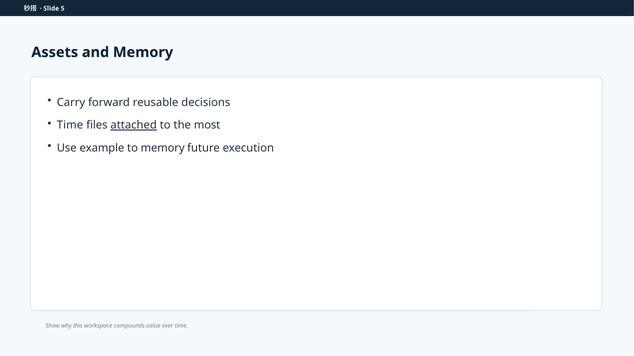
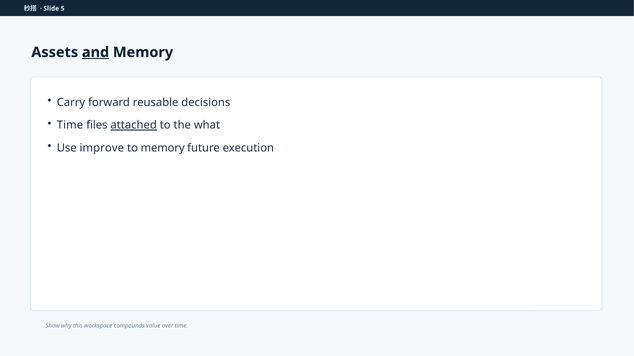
and underline: none -> present
most: most -> what
example: example -> improve
